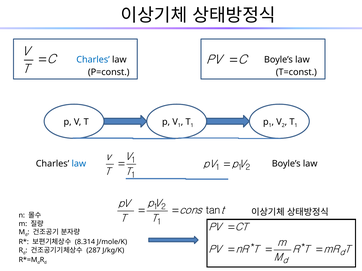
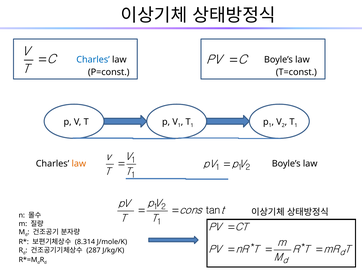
law at (79, 164) colour: blue -> orange
